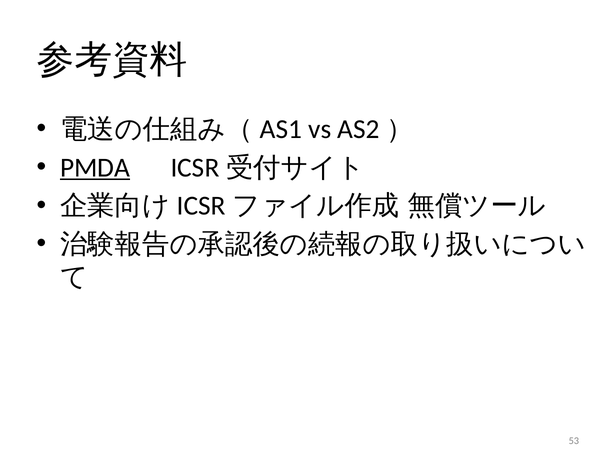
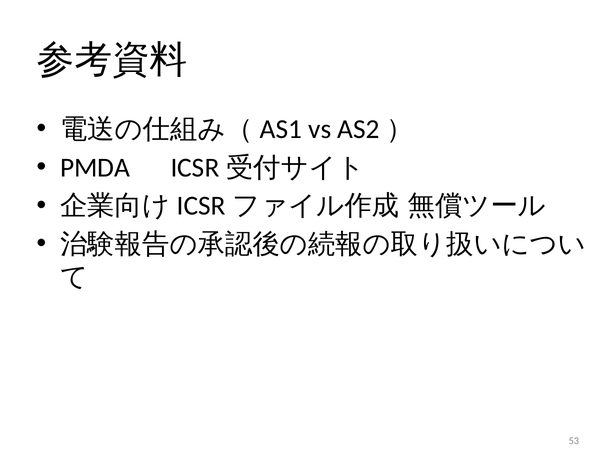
PMDA underline: present -> none
